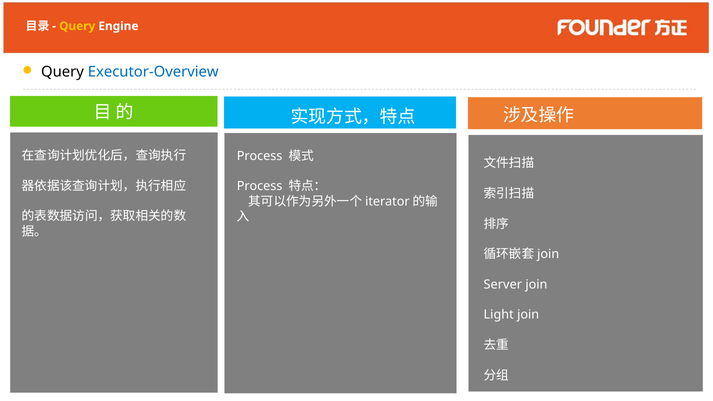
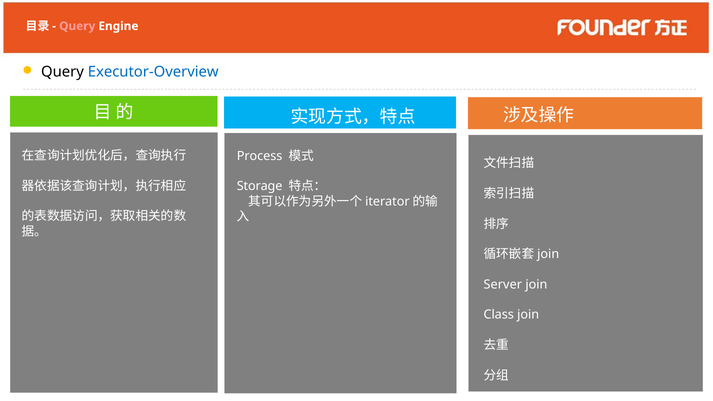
Query at (77, 26) colour: yellow -> pink
Process at (260, 186): Process -> Storage
Light: Light -> Class
